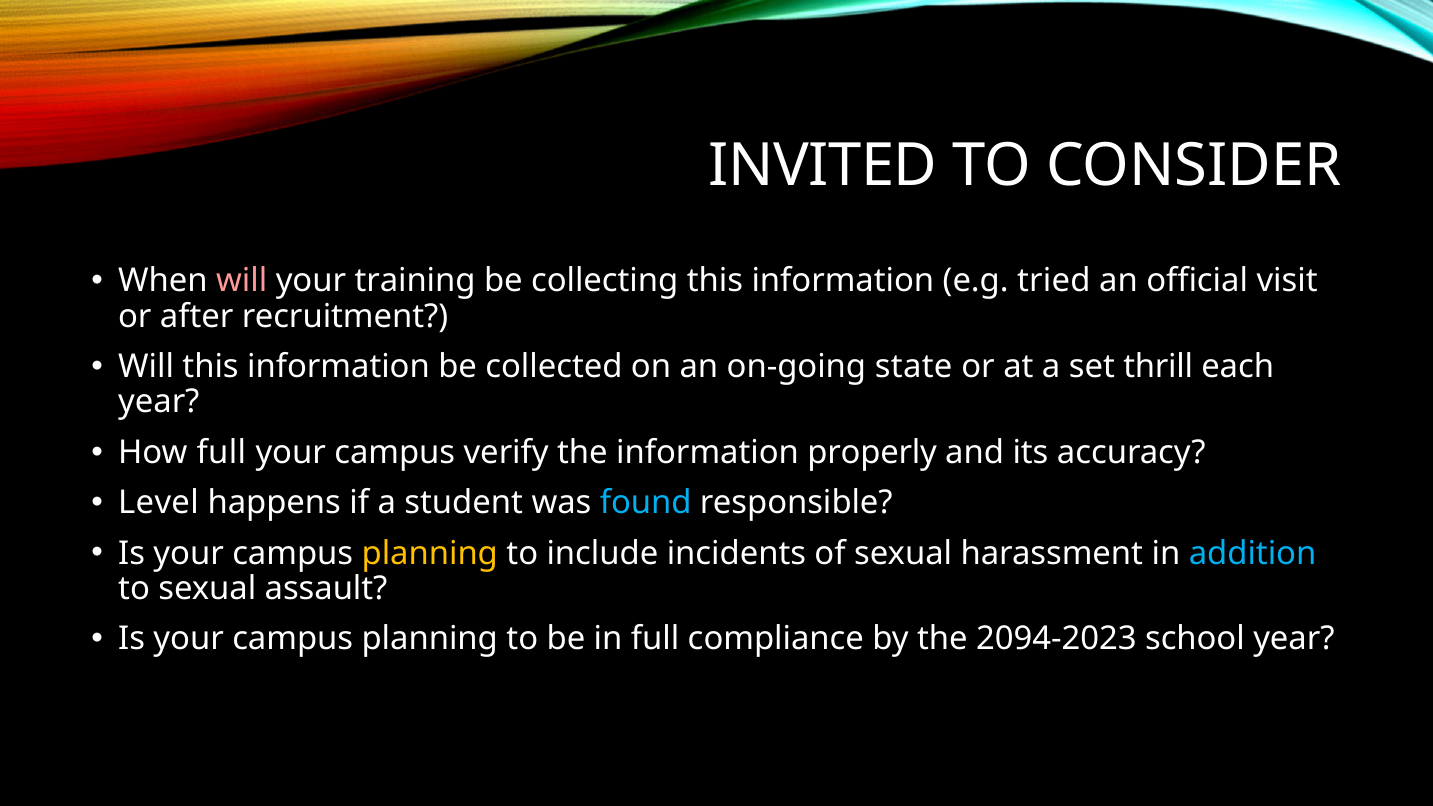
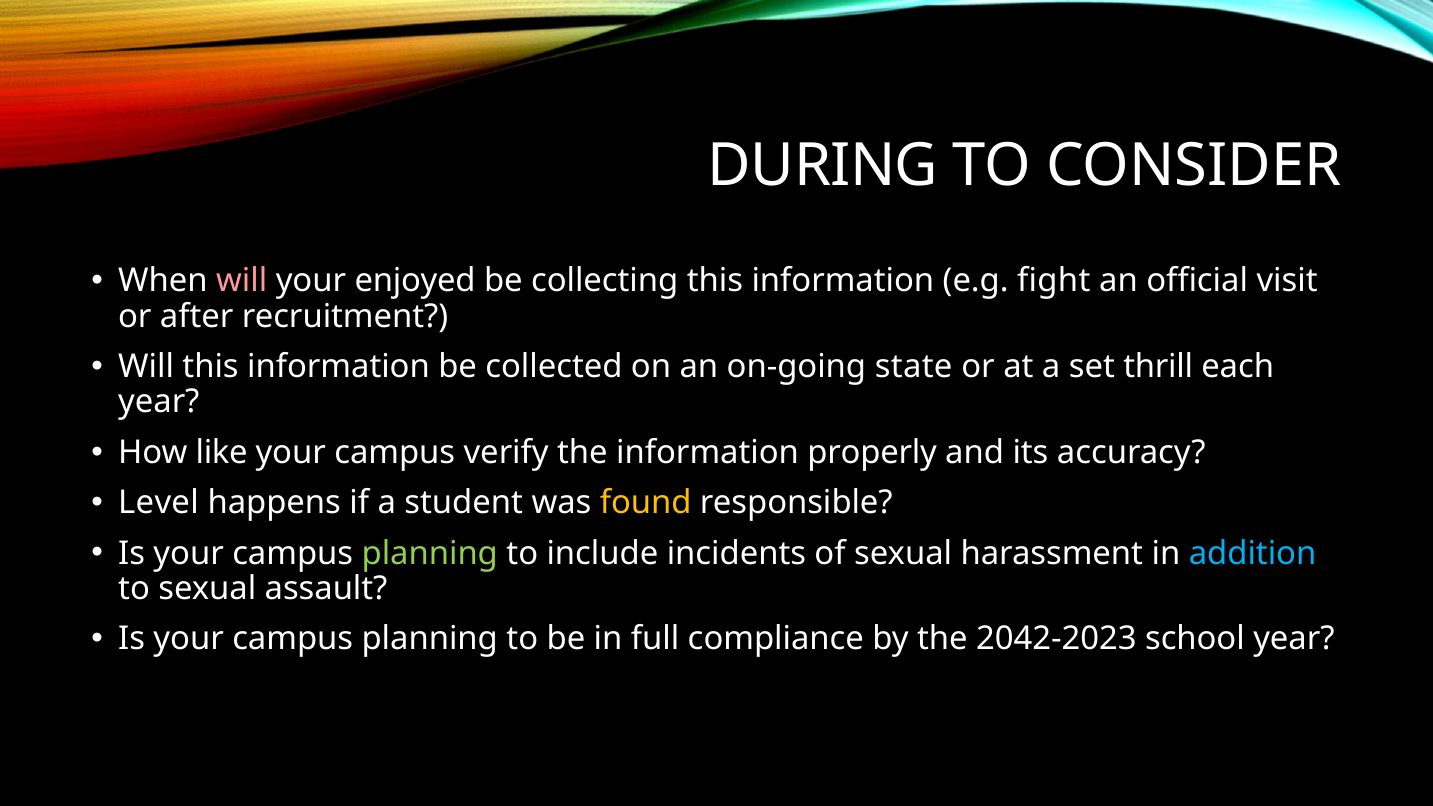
INVITED: INVITED -> DURING
training: training -> enjoyed
tried: tried -> fight
How full: full -> like
found colour: light blue -> yellow
planning at (430, 553) colour: yellow -> light green
2094-2023: 2094-2023 -> 2042-2023
